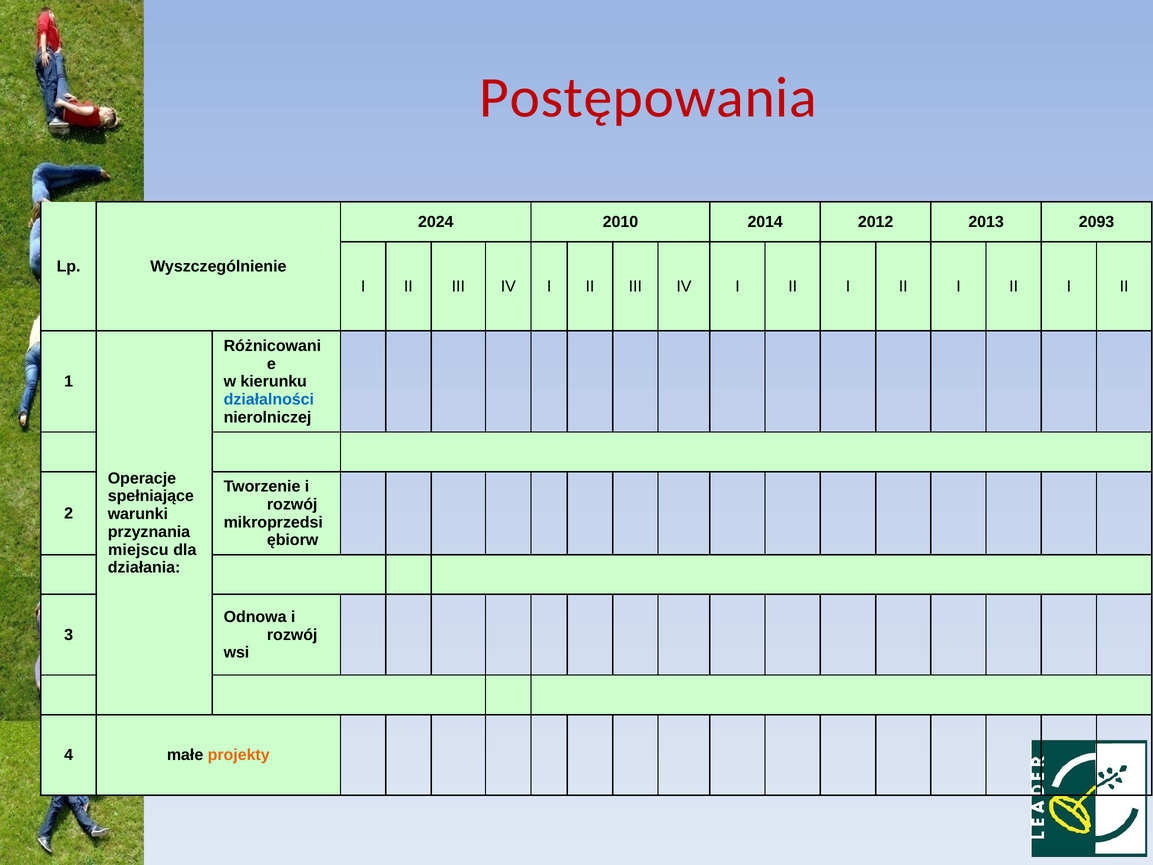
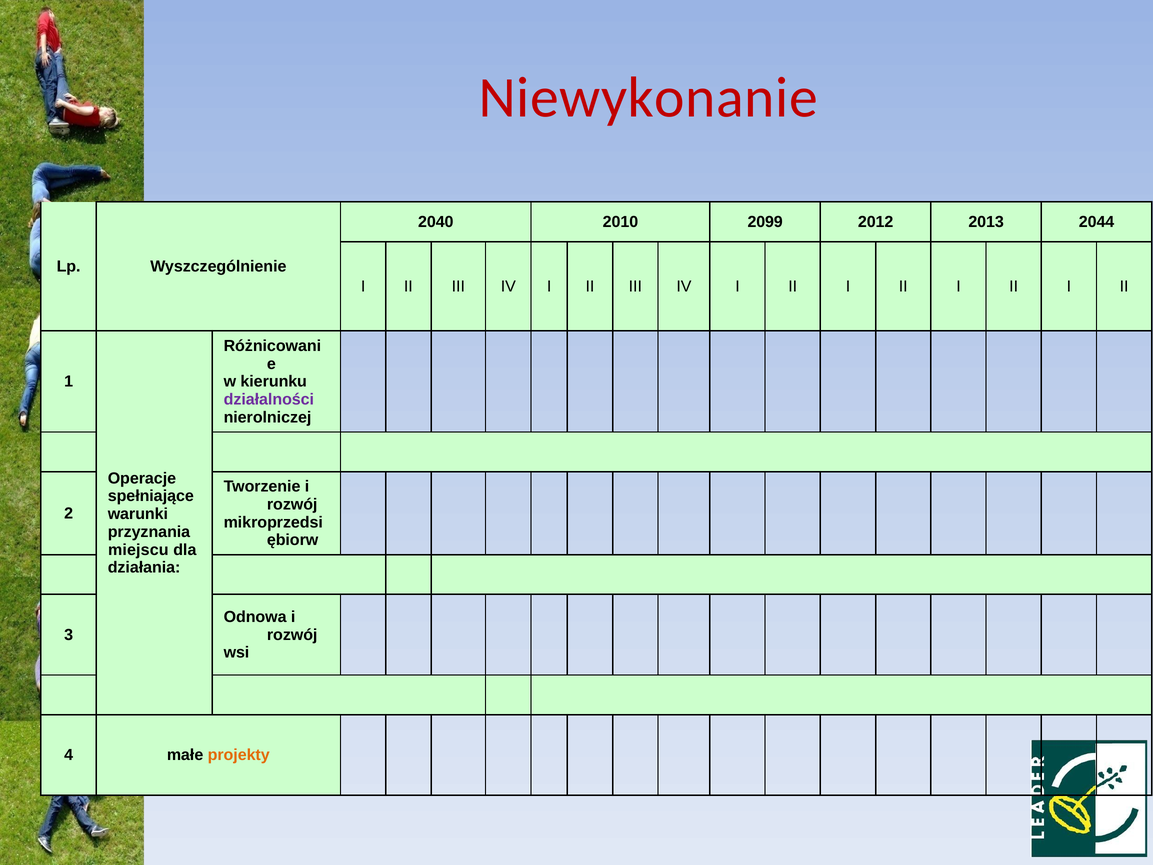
Postępowania: Postępowania -> Niewykonanie
2024: 2024 -> 2040
2014: 2014 -> 2099
2093: 2093 -> 2044
działalności colour: blue -> purple
